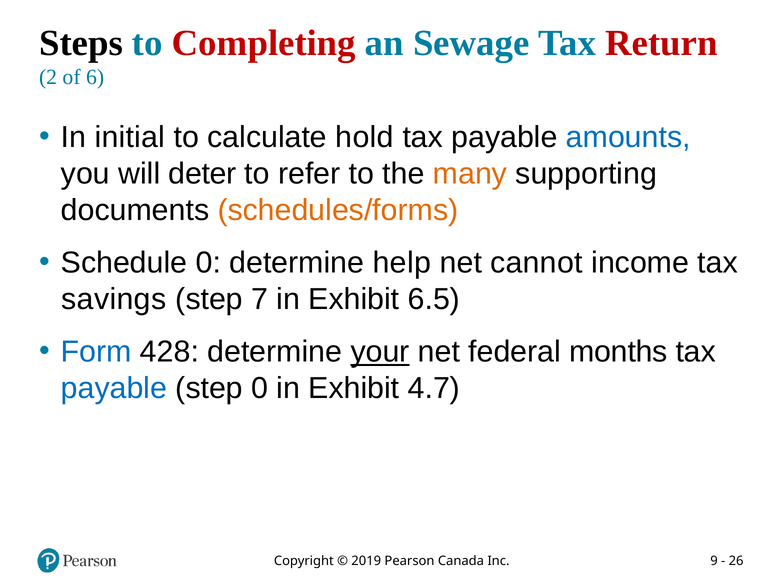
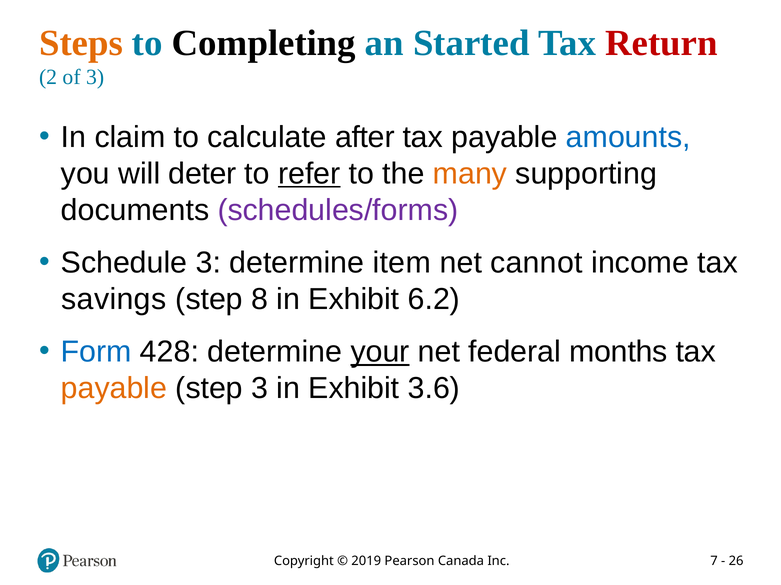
Steps colour: black -> orange
Completing colour: red -> black
Sewage: Sewage -> Started
of 6: 6 -> 3
initial: initial -> claim
hold: hold -> after
refer underline: none -> present
schedules/forms colour: orange -> purple
Schedule 0: 0 -> 3
help: help -> item
7: 7 -> 8
6.5: 6.5 -> 6.2
payable at (114, 389) colour: blue -> orange
step 0: 0 -> 3
4.7: 4.7 -> 3.6
9: 9 -> 7
